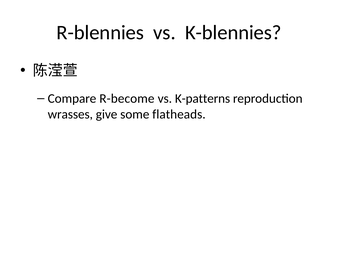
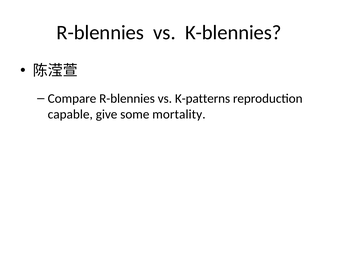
Compare R-become: R-become -> R-blennies
wrasses: wrasses -> capable
flatheads: flatheads -> mortality
